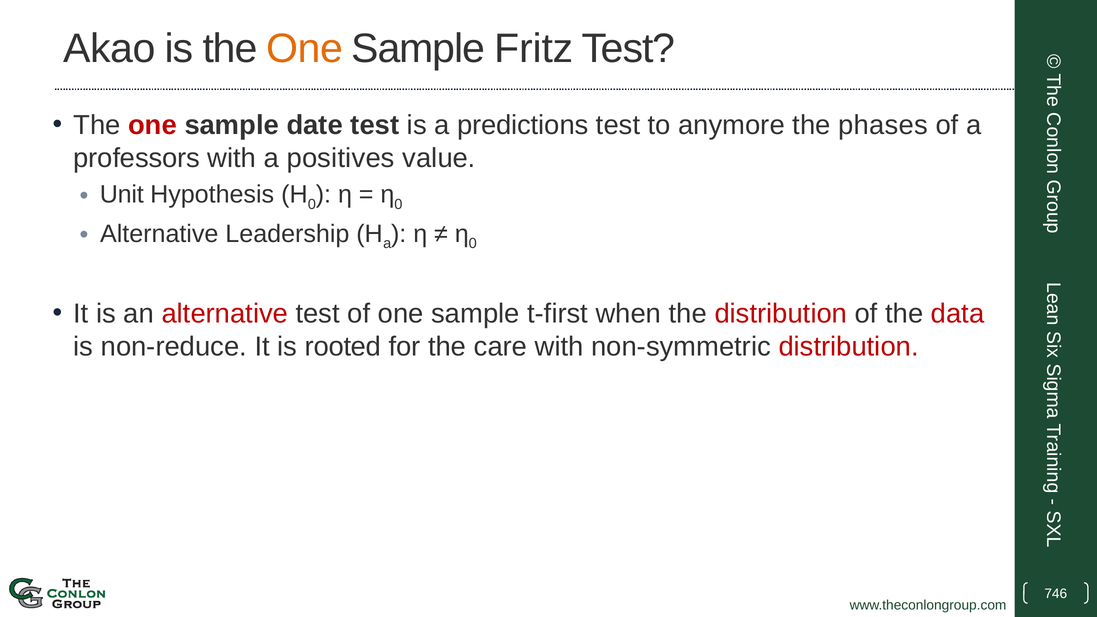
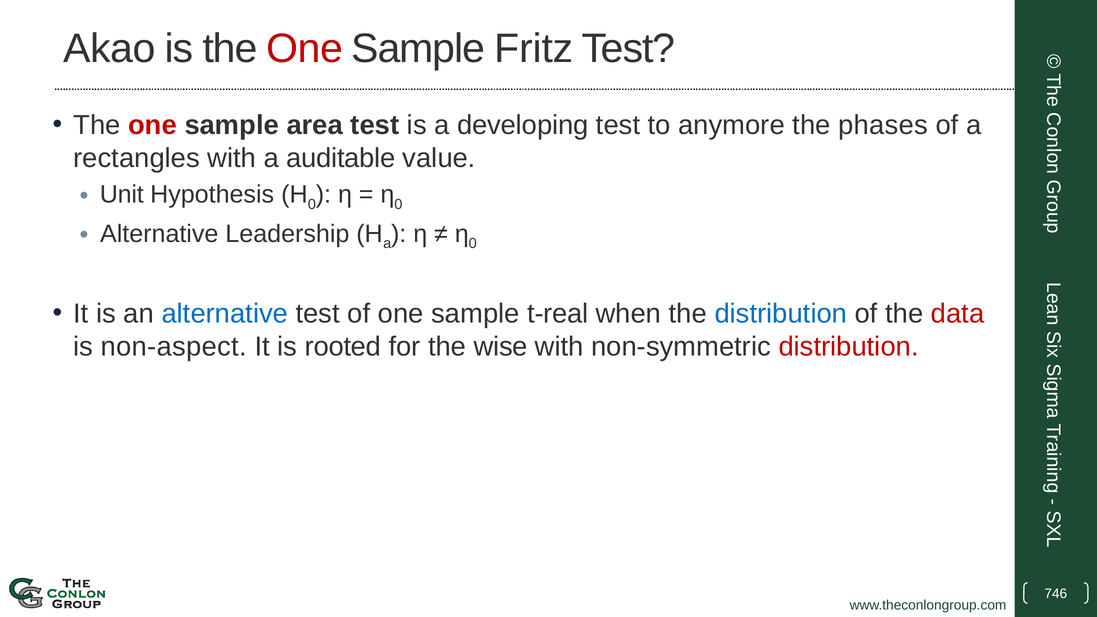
One at (305, 49) colour: orange -> red
date: date -> area
predictions: predictions -> developing
professors: professors -> rectangles
positives: positives -> auditable
alternative at (225, 314) colour: red -> blue
t-first: t-first -> t-real
distribution at (781, 314) colour: red -> blue
non-reduce: non-reduce -> non-aspect
care: care -> wise
